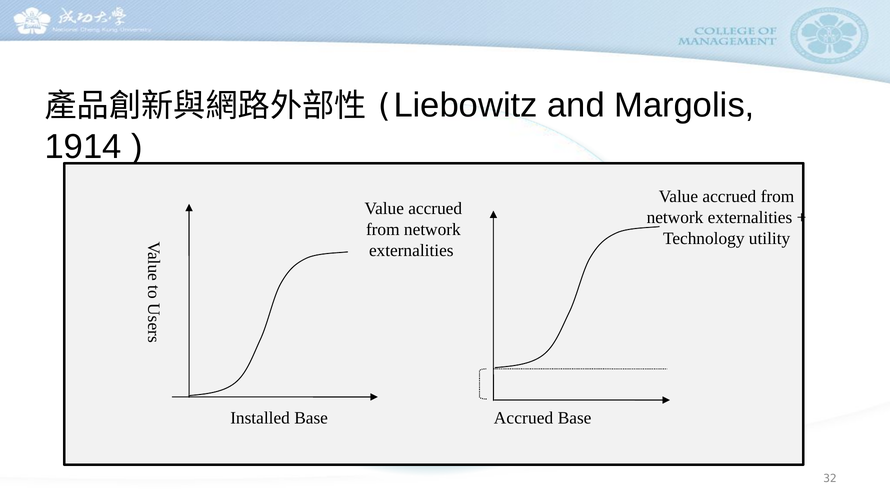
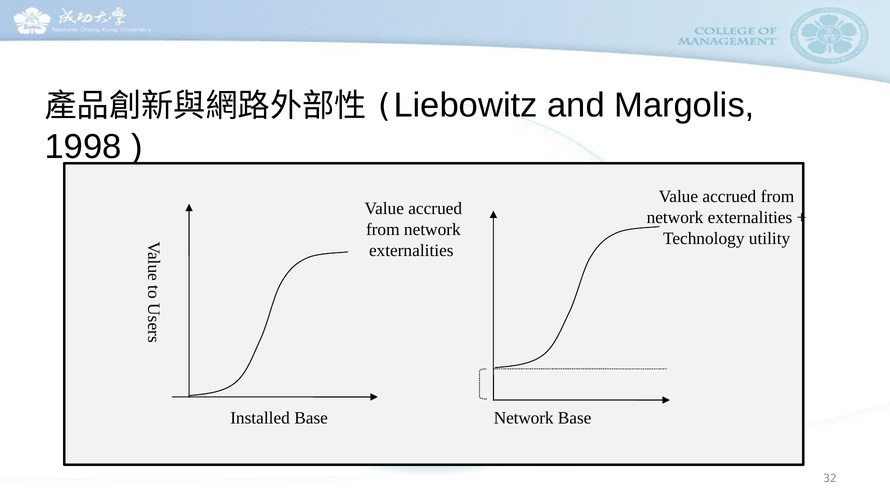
1914: 1914 -> 1998
Accrued at (524, 418): Accrued -> Network
